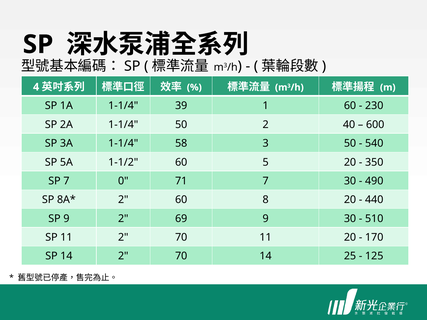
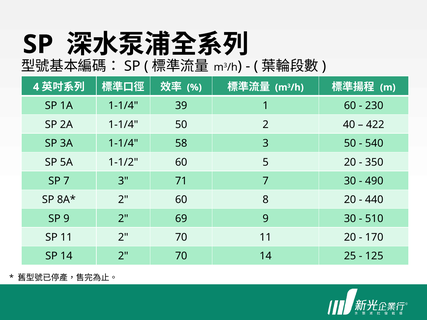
600: 600 -> 422
7 0: 0 -> 3
